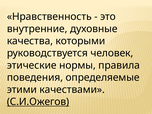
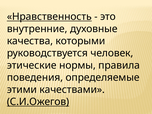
Нравственность underline: none -> present
